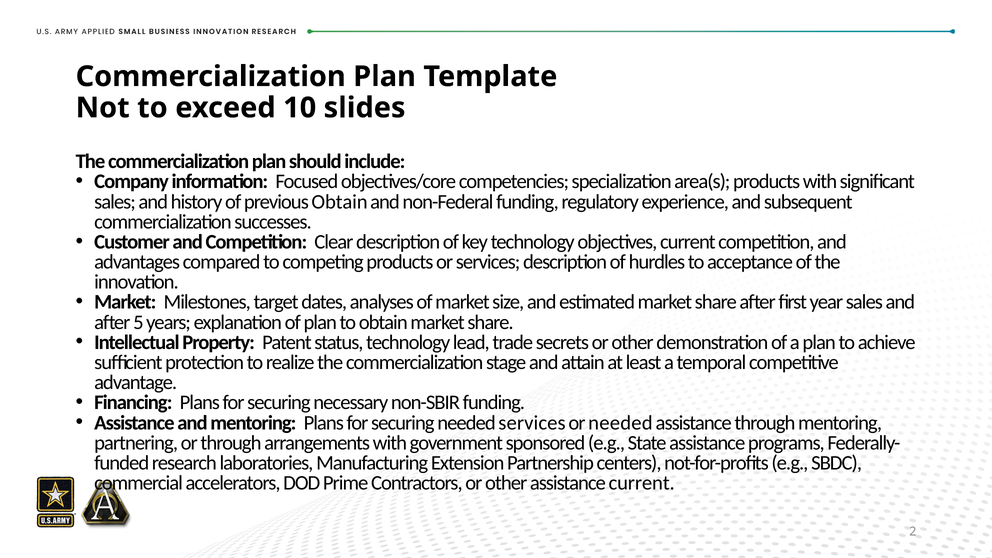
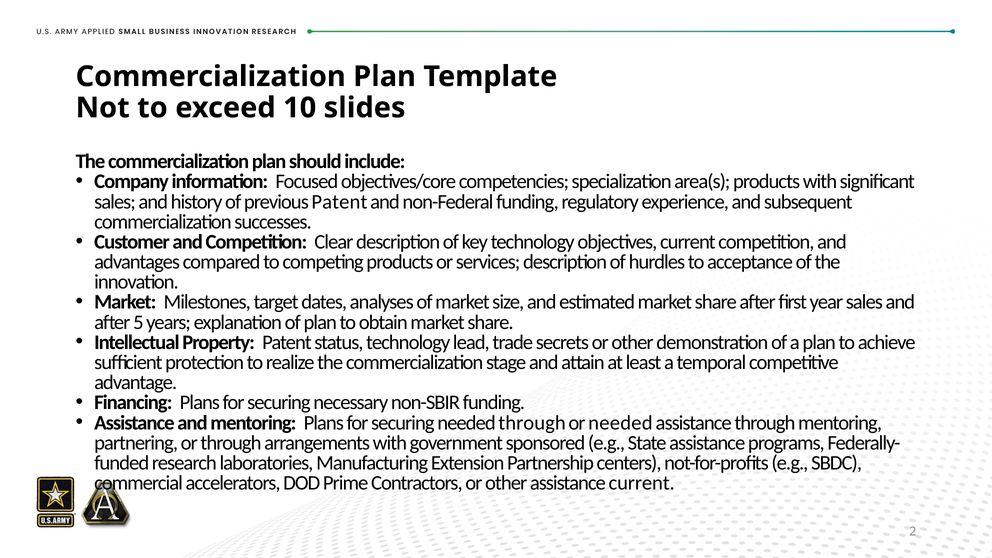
previous Obtain: Obtain -> Patent
needed services: services -> through
